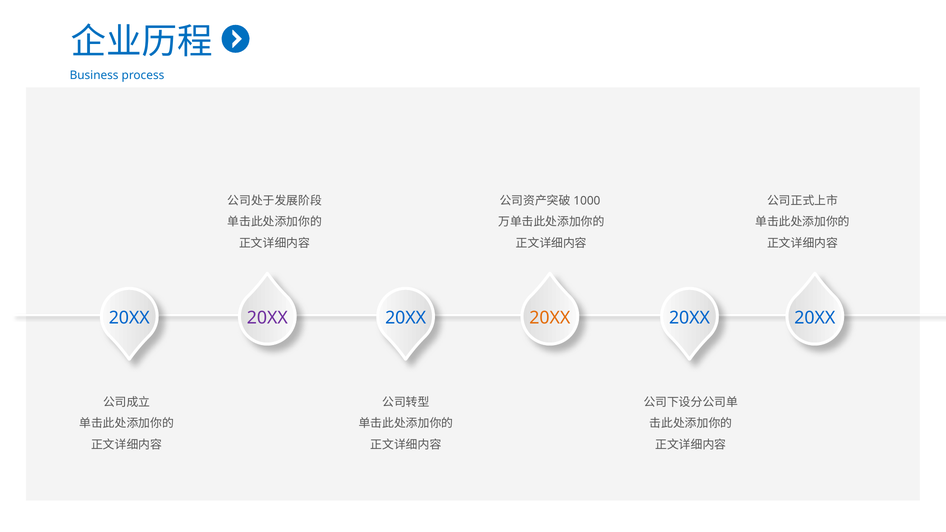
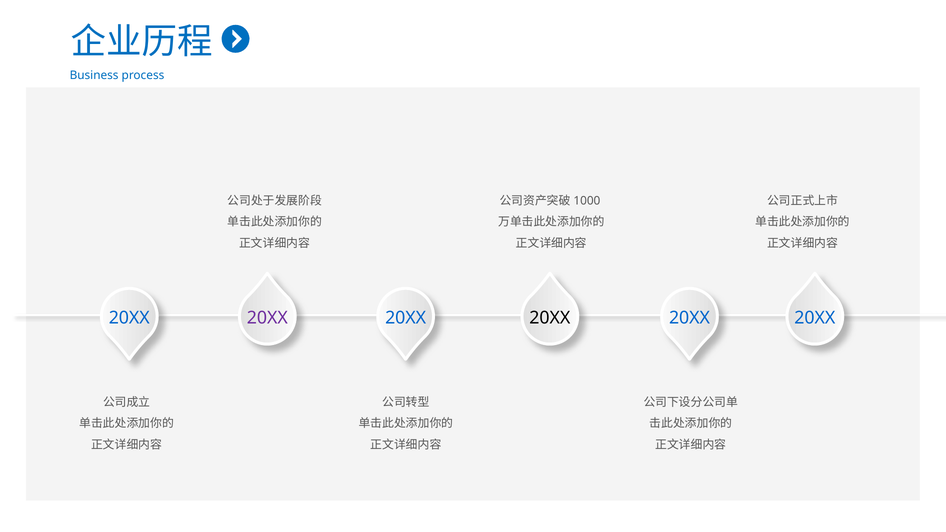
20XX at (550, 318) colour: orange -> black
